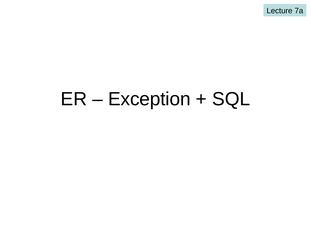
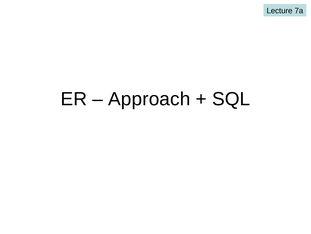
Exception: Exception -> Approach
